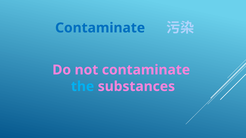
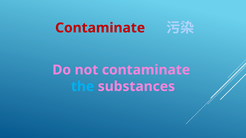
Contaminate at (100, 28) colour: blue -> red
